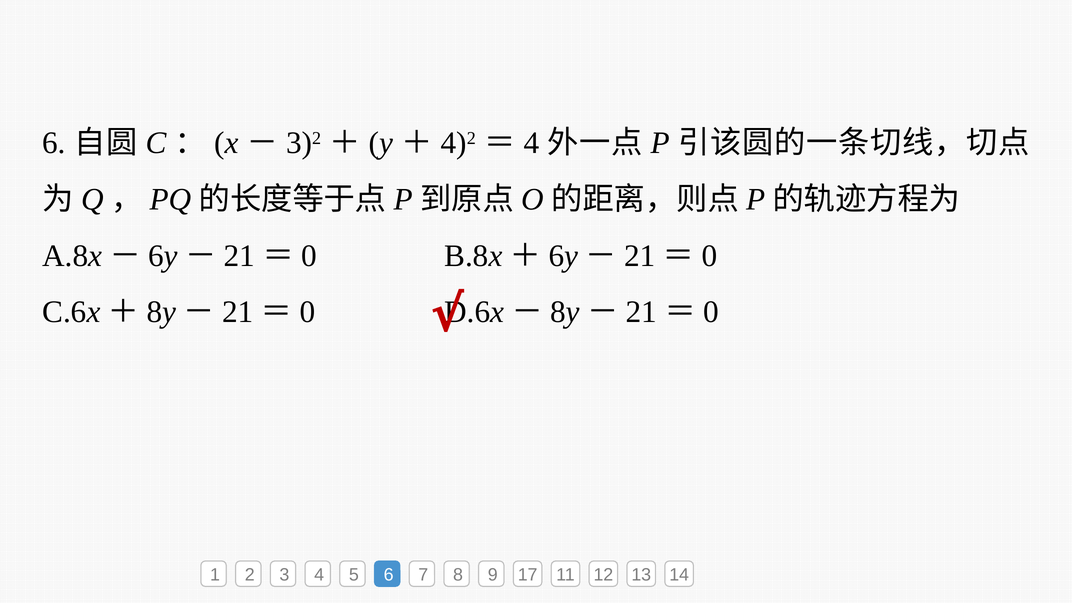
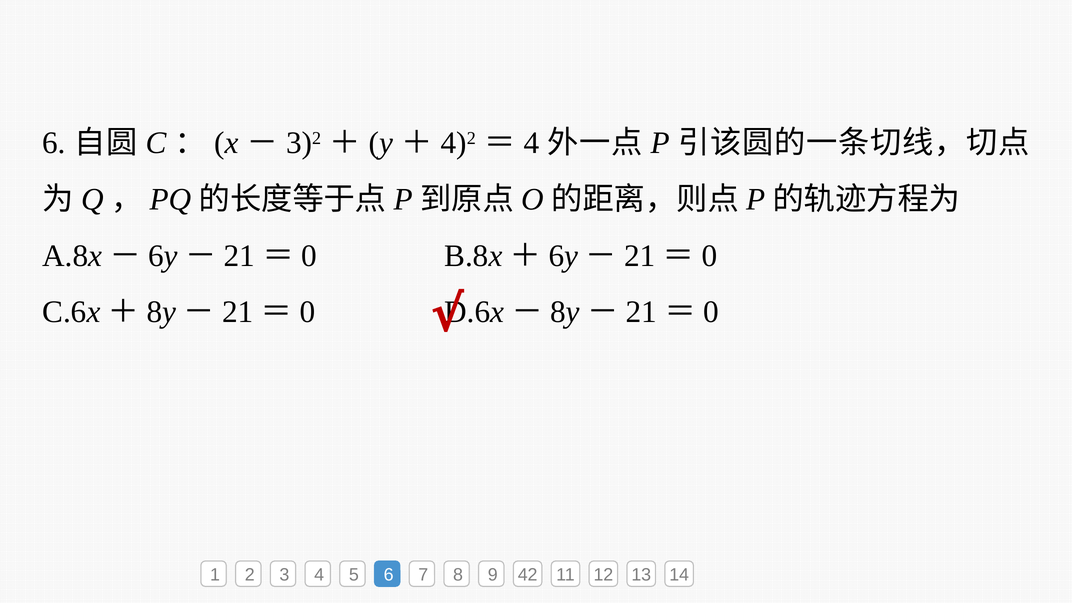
17: 17 -> 42
